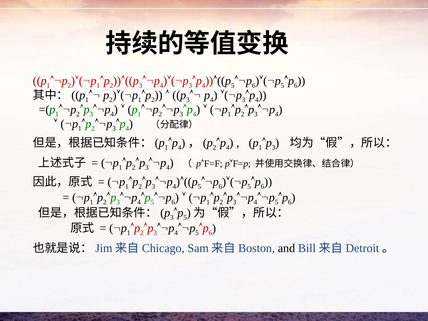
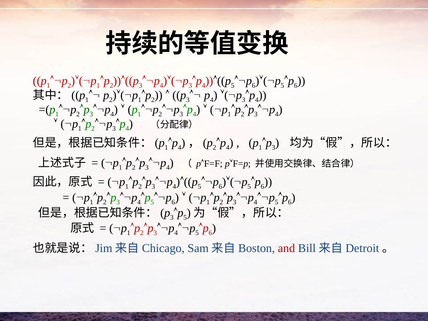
and colour: black -> red
